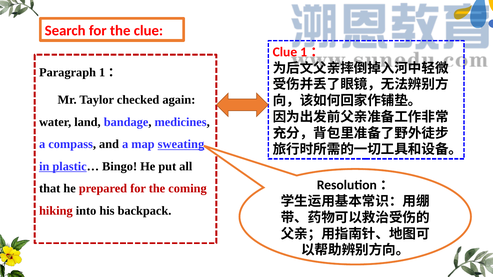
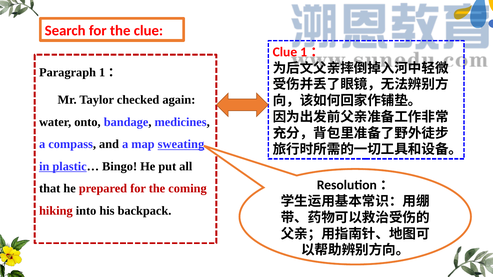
land: land -> onto
